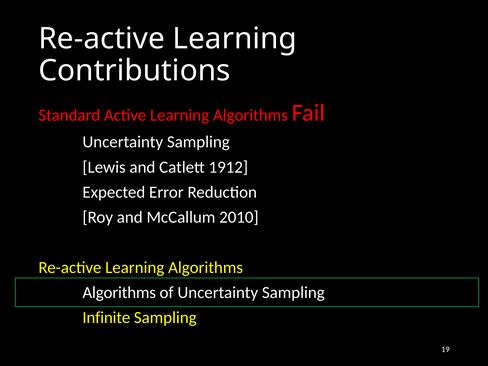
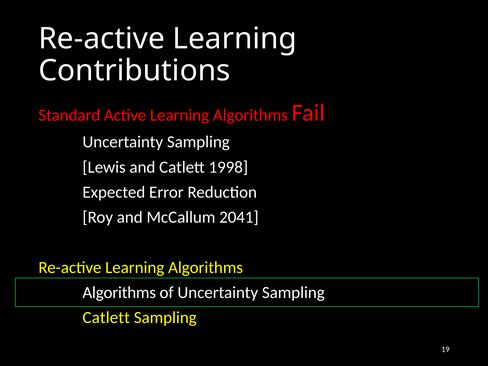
1912: 1912 -> 1998
2010: 2010 -> 2041
Infinite at (106, 318): Infinite -> Catlett
